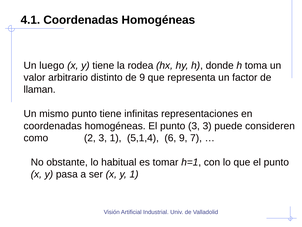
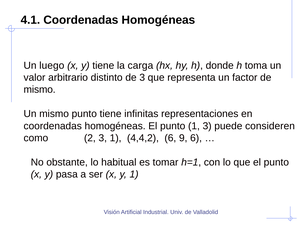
rodea: rodea -> carga
de 9: 9 -> 3
llaman at (40, 89): llaman -> mismo
punto 3: 3 -> 1
5,1,4: 5,1,4 -> 4,4,2
9 7: 7 -> 6
